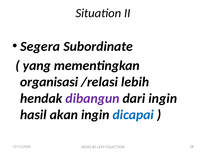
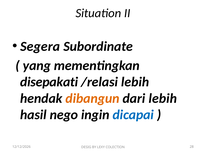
organisasi: organisasi -> disepakati
dibangun colour: purple -> orange
dari ingin: ingin -> lebih
akan: akan -> nego
